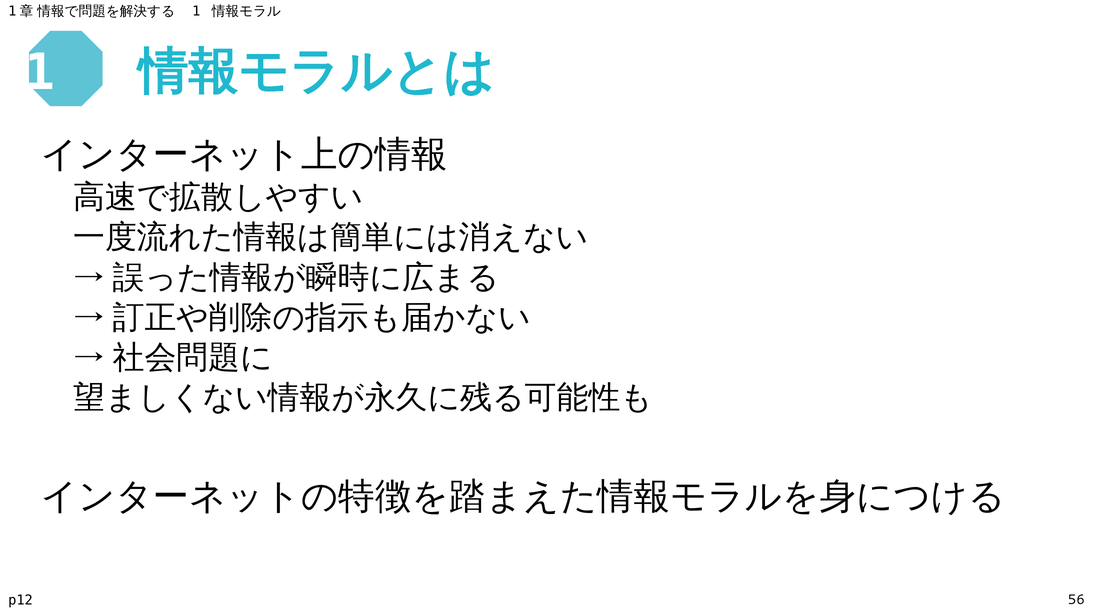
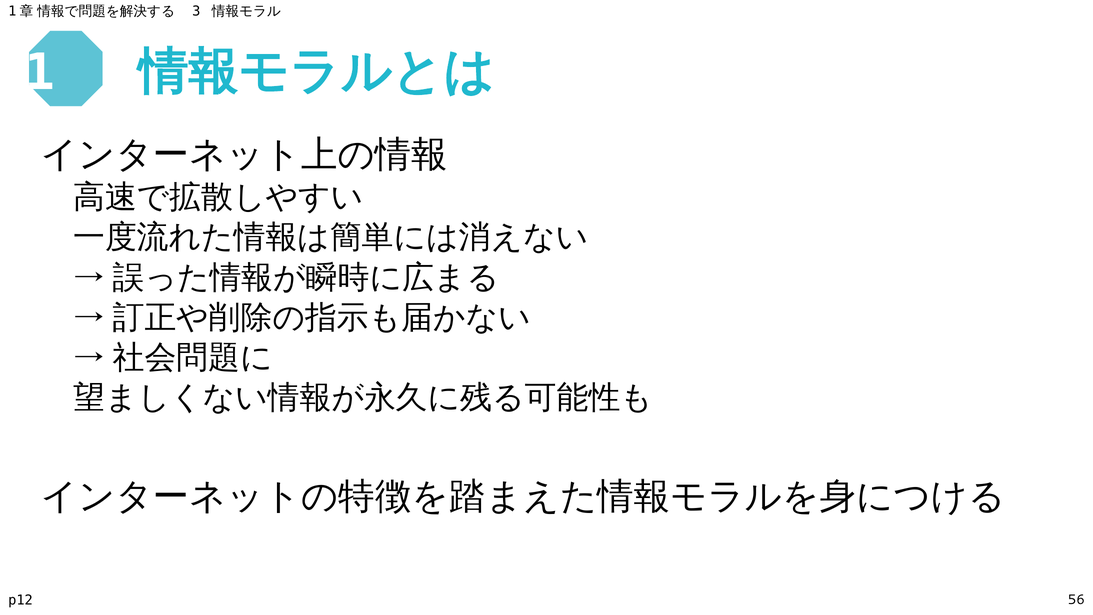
1 at (196, 11): 1 -> 3
